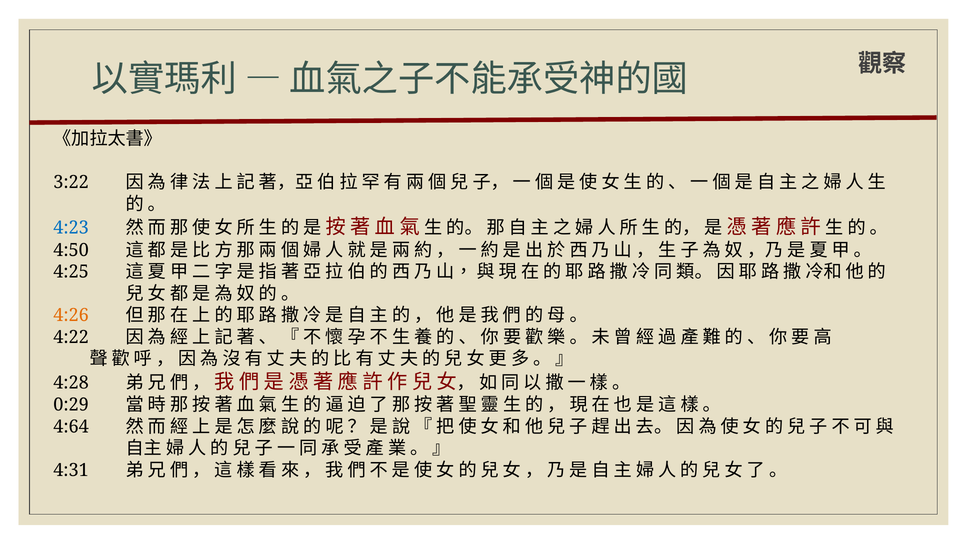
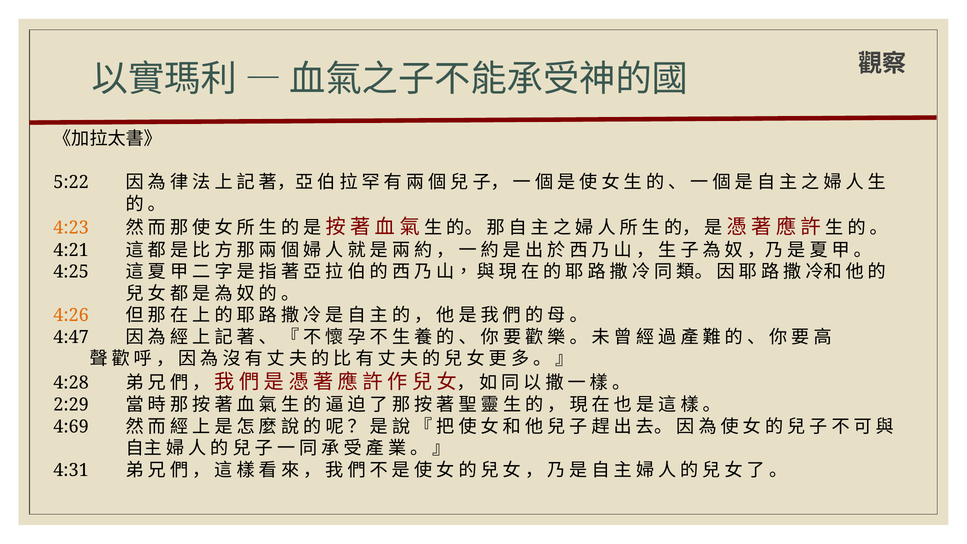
3:22: 3:22 -> 5:22
4:23 colour: blue -> orange
4:50: 4:50 -> 4:21
4:22: 4:22 -> 4:47
0:29: 0:29 -> 2:29
4:64: 4:64 -> 4:69
